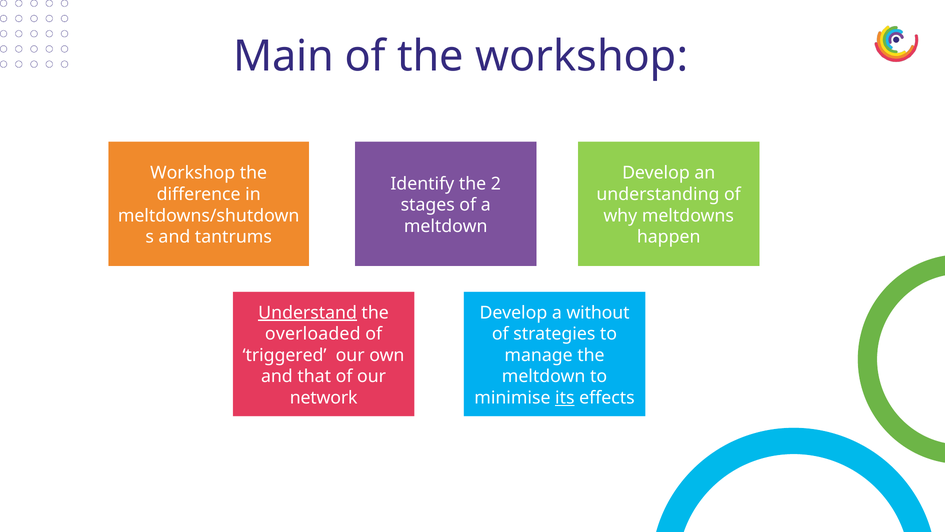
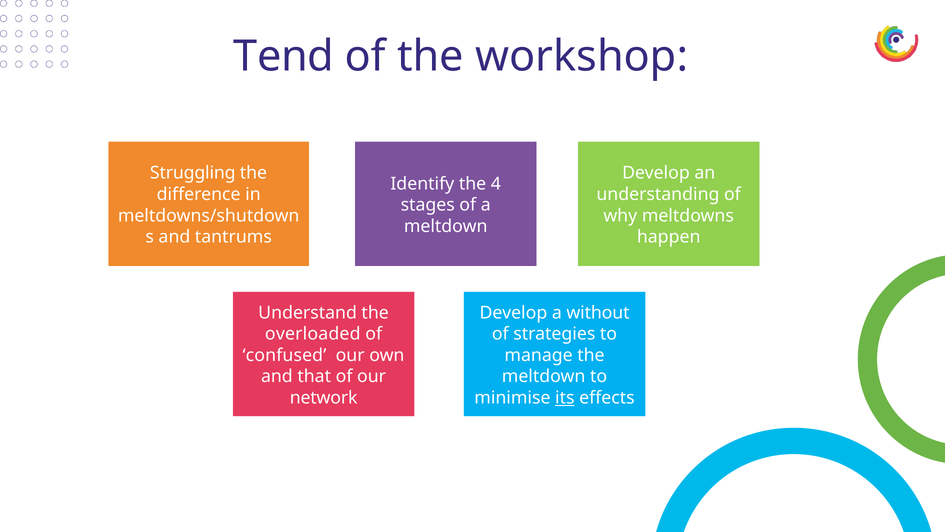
Main: Main -> Tend
Workshop at (193, 173): Workshop -> Struggling
2: 2 -> 4
Understand underline: present -> none
triggered: triggered -> confused
